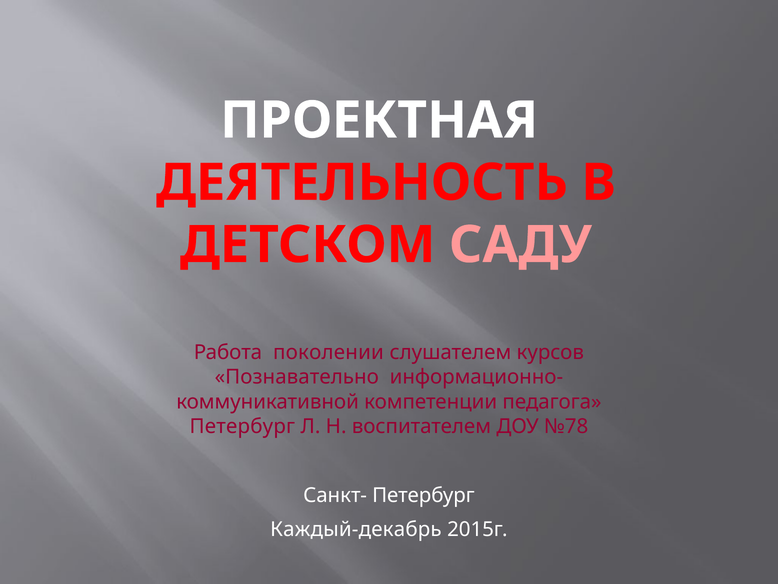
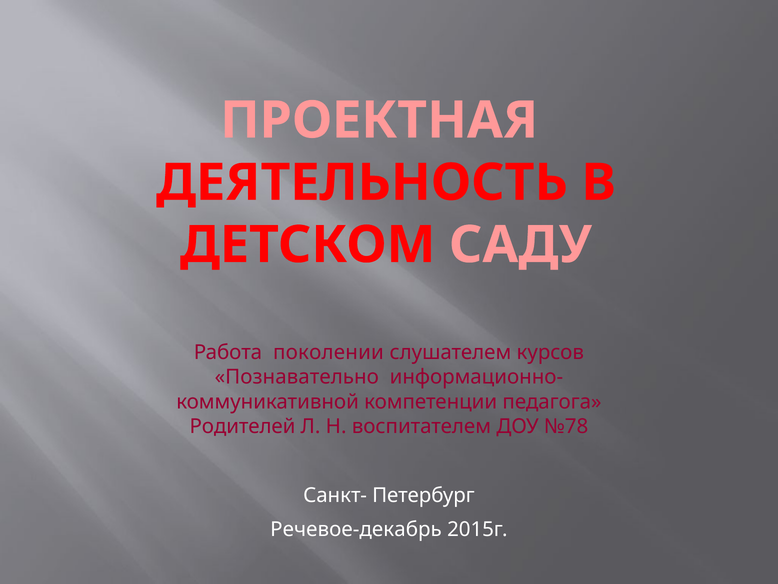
ПРОЕКТНАЯ colour: white -> pink
Петербург at (242, 426): Петербург -> Родителей
Каждый-декабрь: Каждый-декабрь -> Речевое-декабрь
